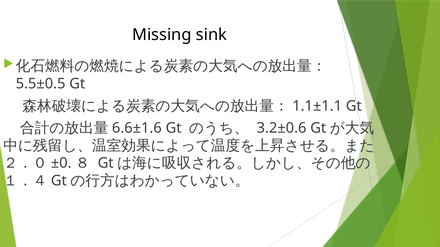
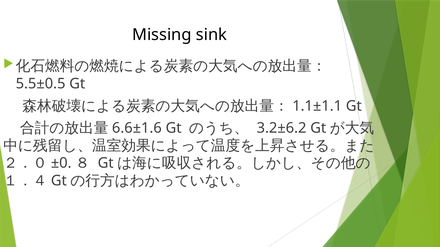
3.2±0.6: 3.2±0.6 -> 3.2±6.2
